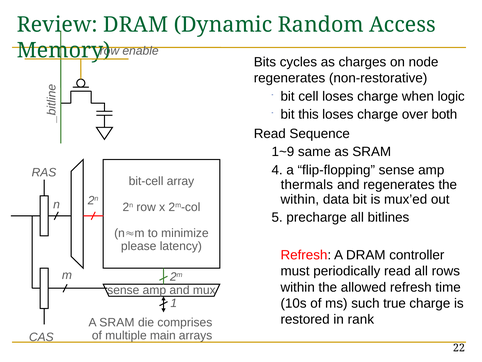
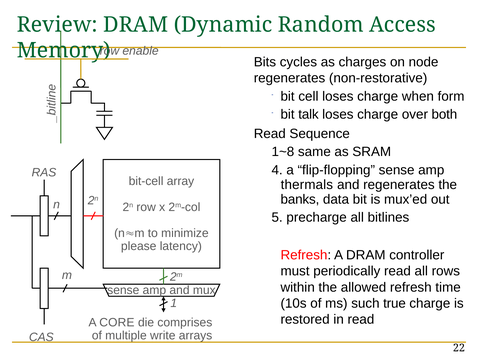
logic: logic -> form
this: this -> talk
1~9: 1~9 -> 1~8
within at (300, 199): within -> banks
in rank: rank -> read
A SRAM: SRAM -> CORE
main: main -> write
